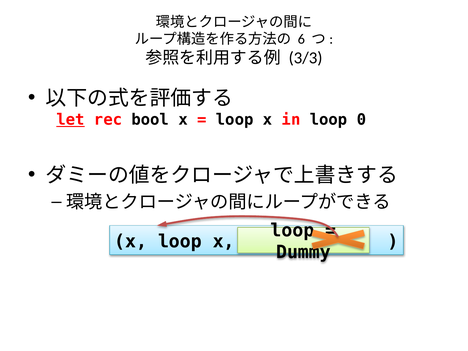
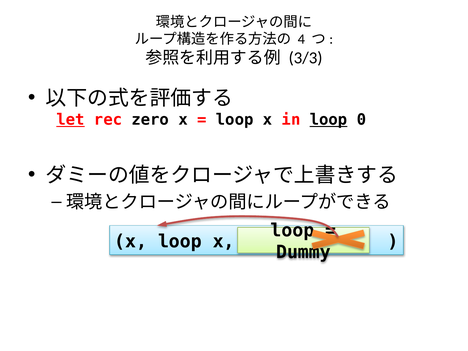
6: 6 -> 4
bool: bool -> zero
loop at (329, 120) underline: none -> present
